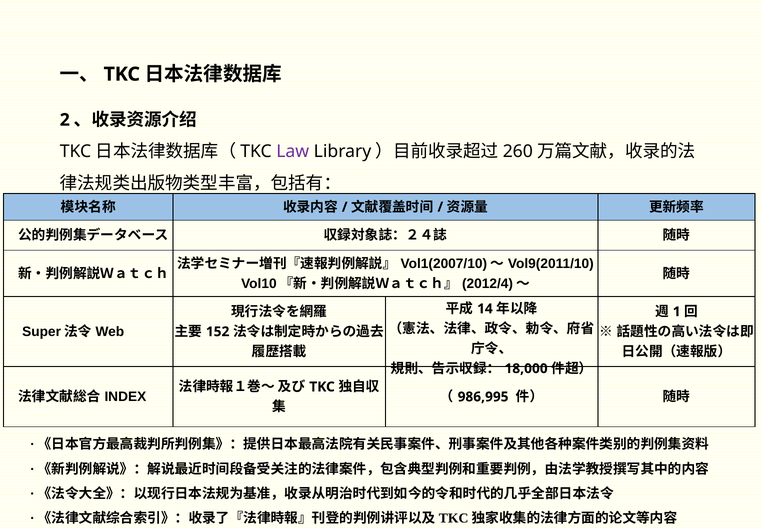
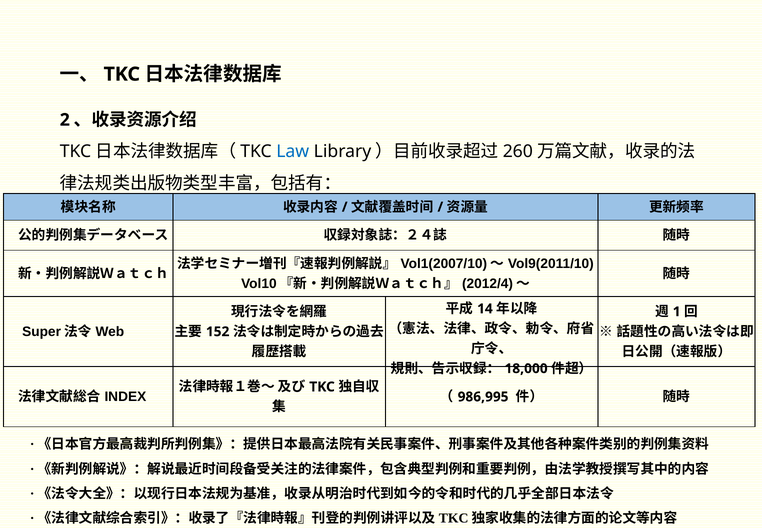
Law colour: purple -> blue
